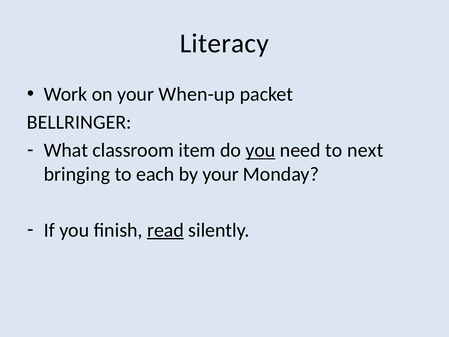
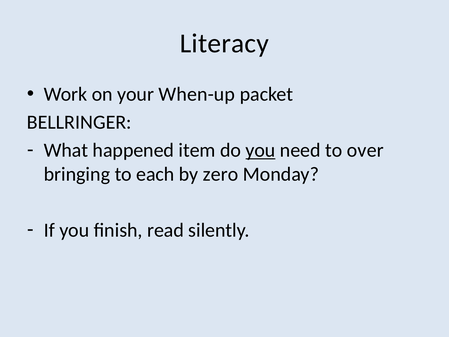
classroom: classroom -> happened
next: next -> over
by your: your -> zero
read underline: present -> none
